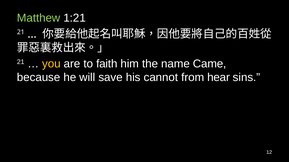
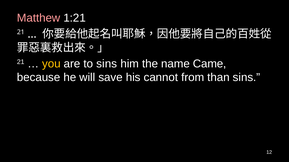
Matthew colour: light green -> pink
to faith: faith -> sins
hear: hear -> than
